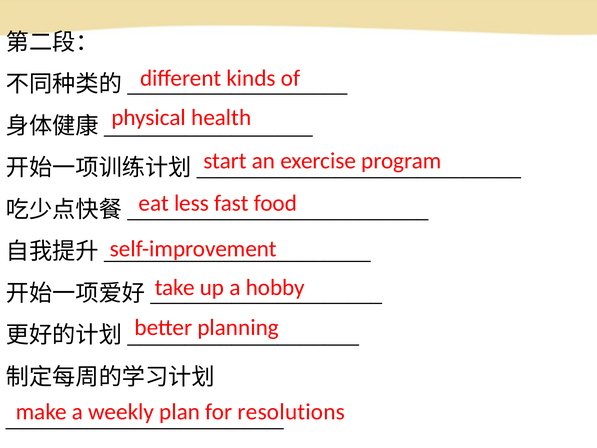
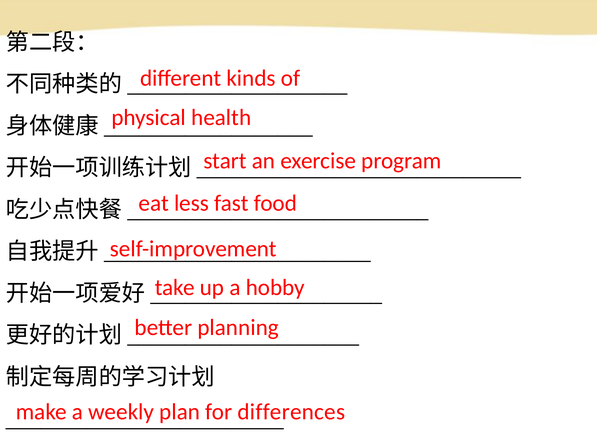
resolutions: resolutions -> differences
